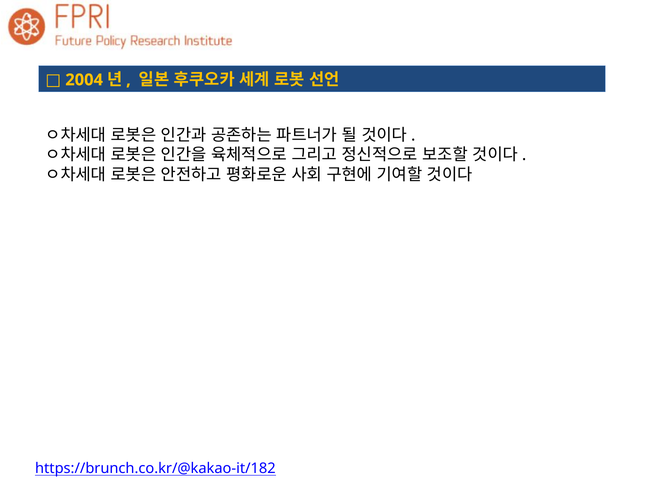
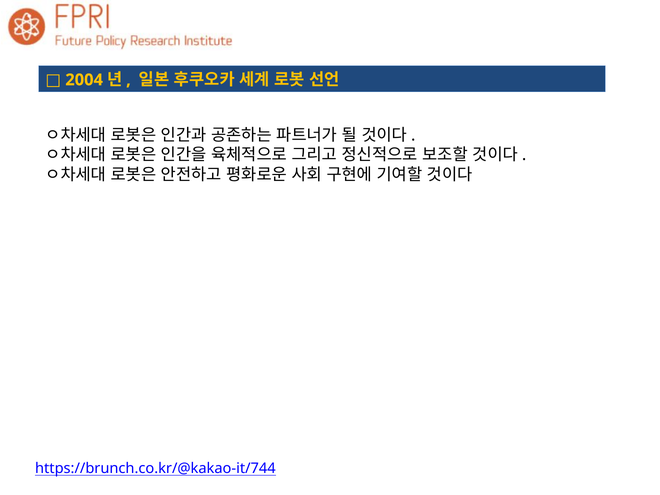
https://brunch.co.kr/@kakao-it/182: https://brunch.co.kr/@kakao-it/182 -> https://brunch.co.kr/@kakao-it/744
